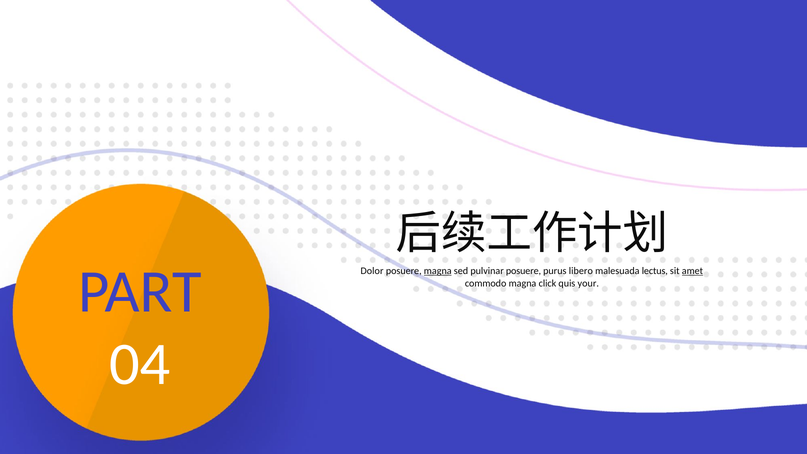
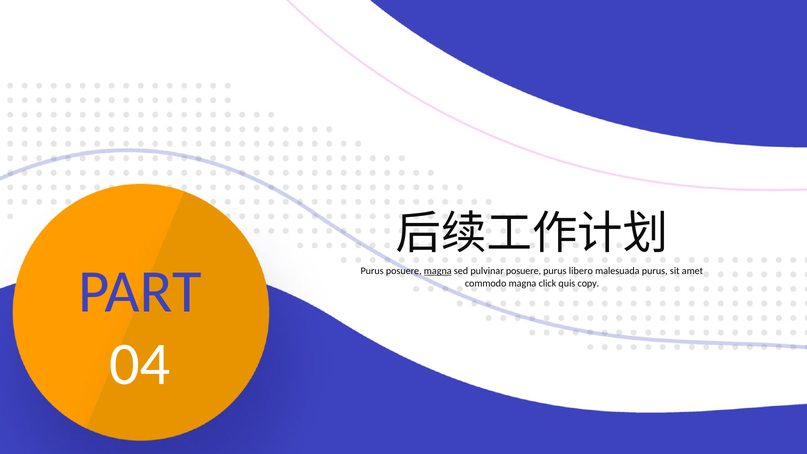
Dolor at (372, 271): Dolor -> Purus
malesuada lectus: lectus -> purus
amet underline: present -> none
your: your -> copy
